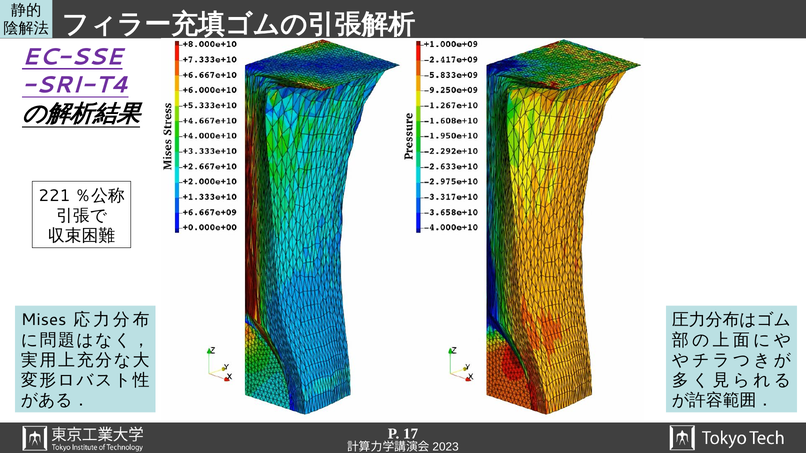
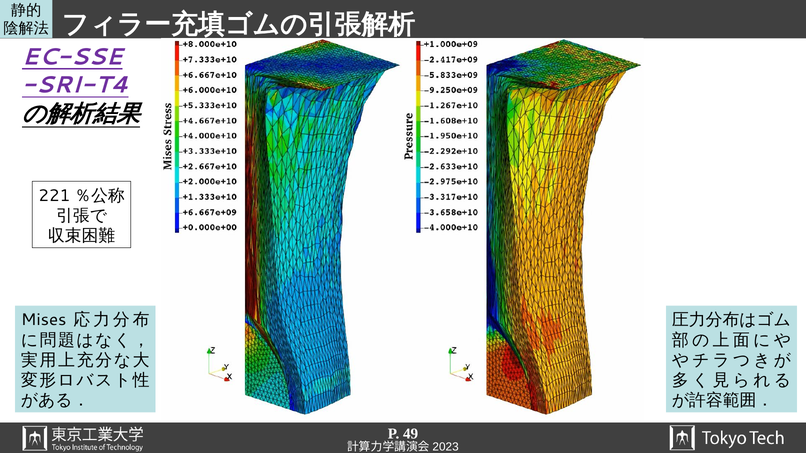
17: 17 -> 49
